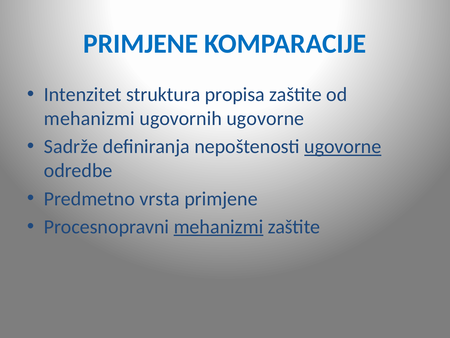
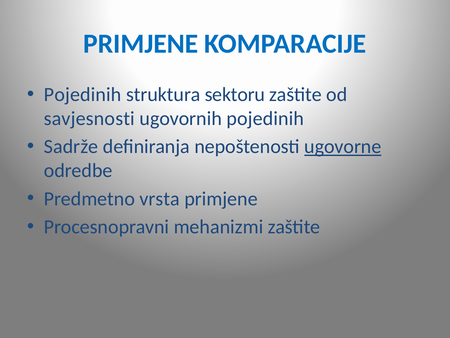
Intenzitet at (83, 94): Intenzitet -> Pojedinih
propisa: propisa -> sektoru
mehanizmi at (89, 118): mehanizmi -> savjesnosti
ugovornih ugovorne: ugovorne -> pojedinih
mehanizmi at (218, 226) underline: present -> none
